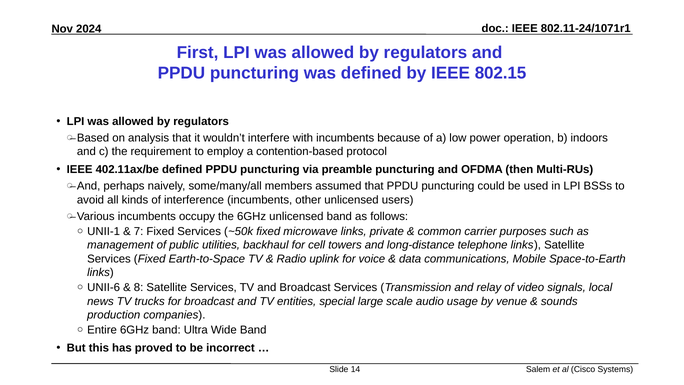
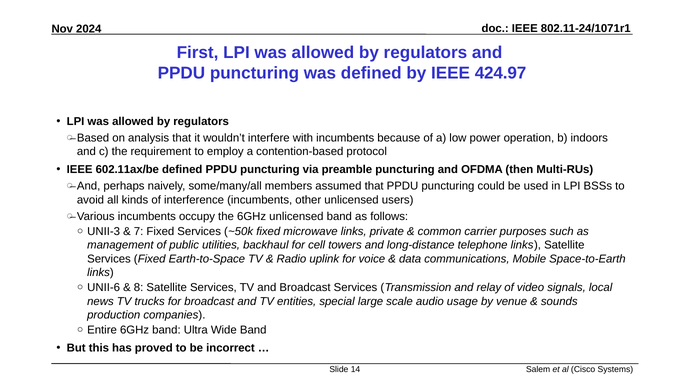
802.15: 802.15 -> 424.97
402.11ax/be: 402.11ax/be -> 602.11ax/be
UNII-1: UNII-1 -> UNII-3
